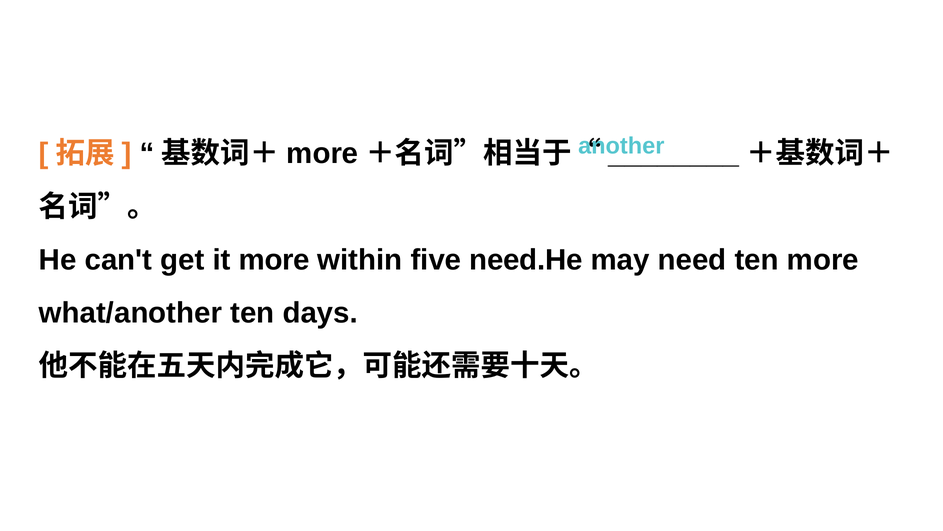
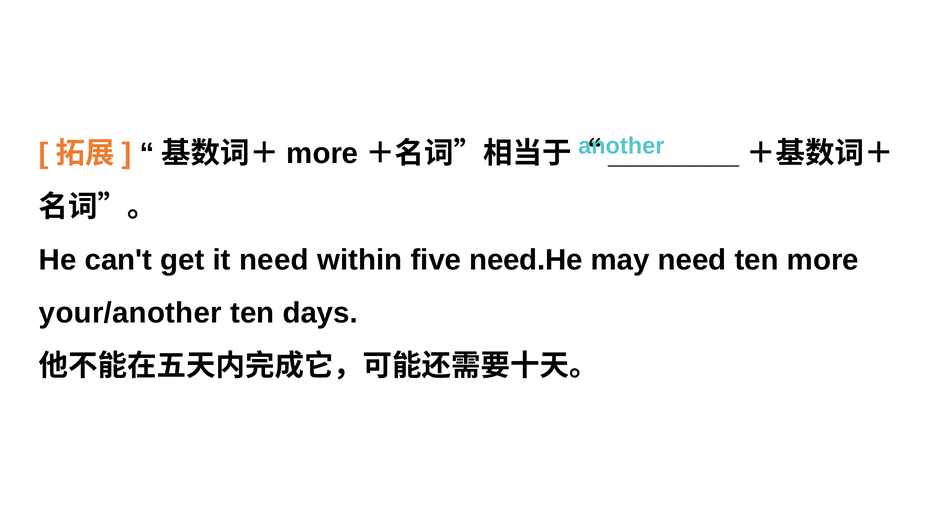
it more: more -> need
what/another: what/another -> your/another
